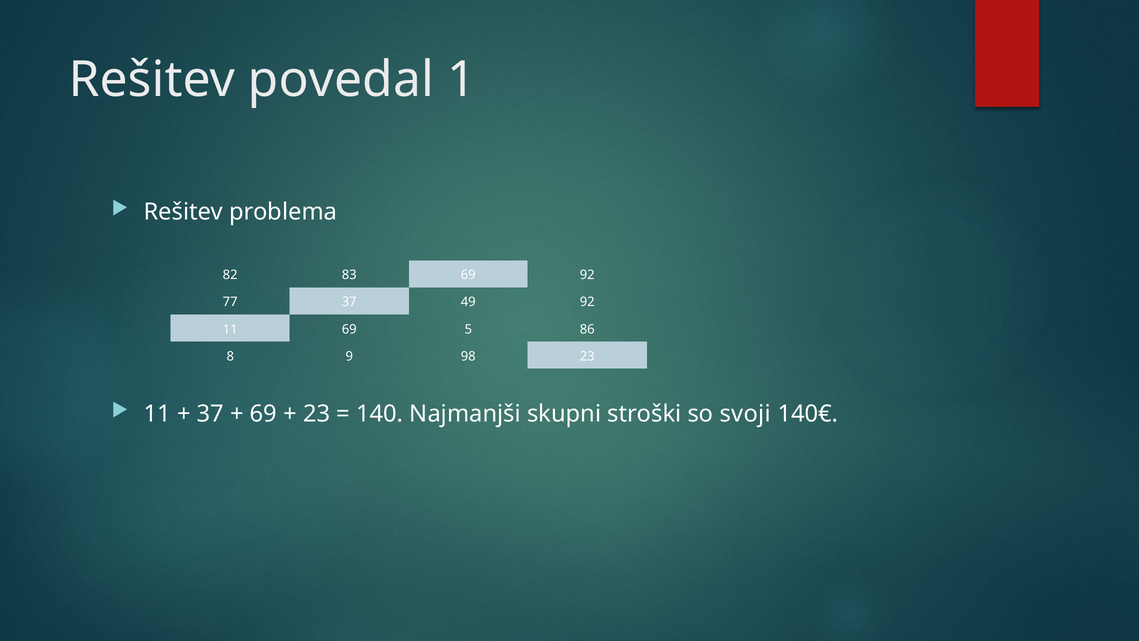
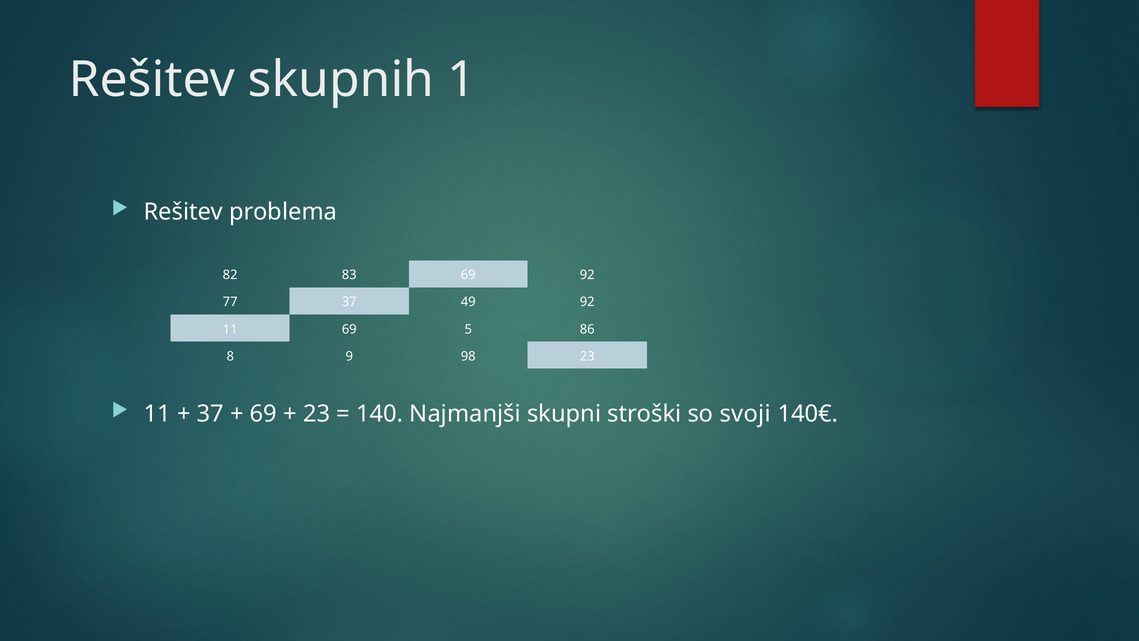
povedal: povedal -> skupnih
